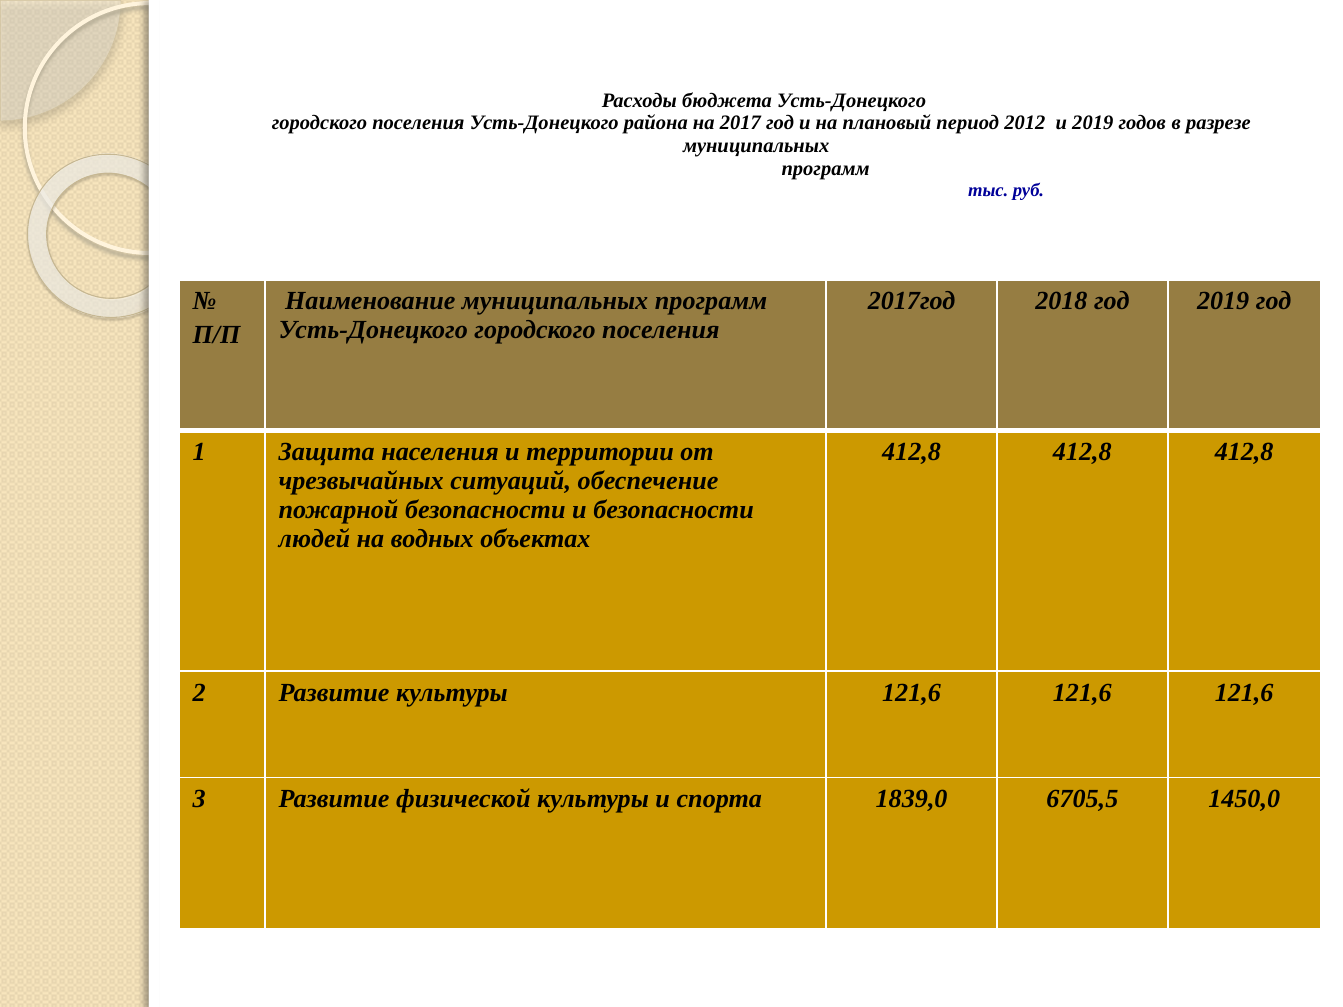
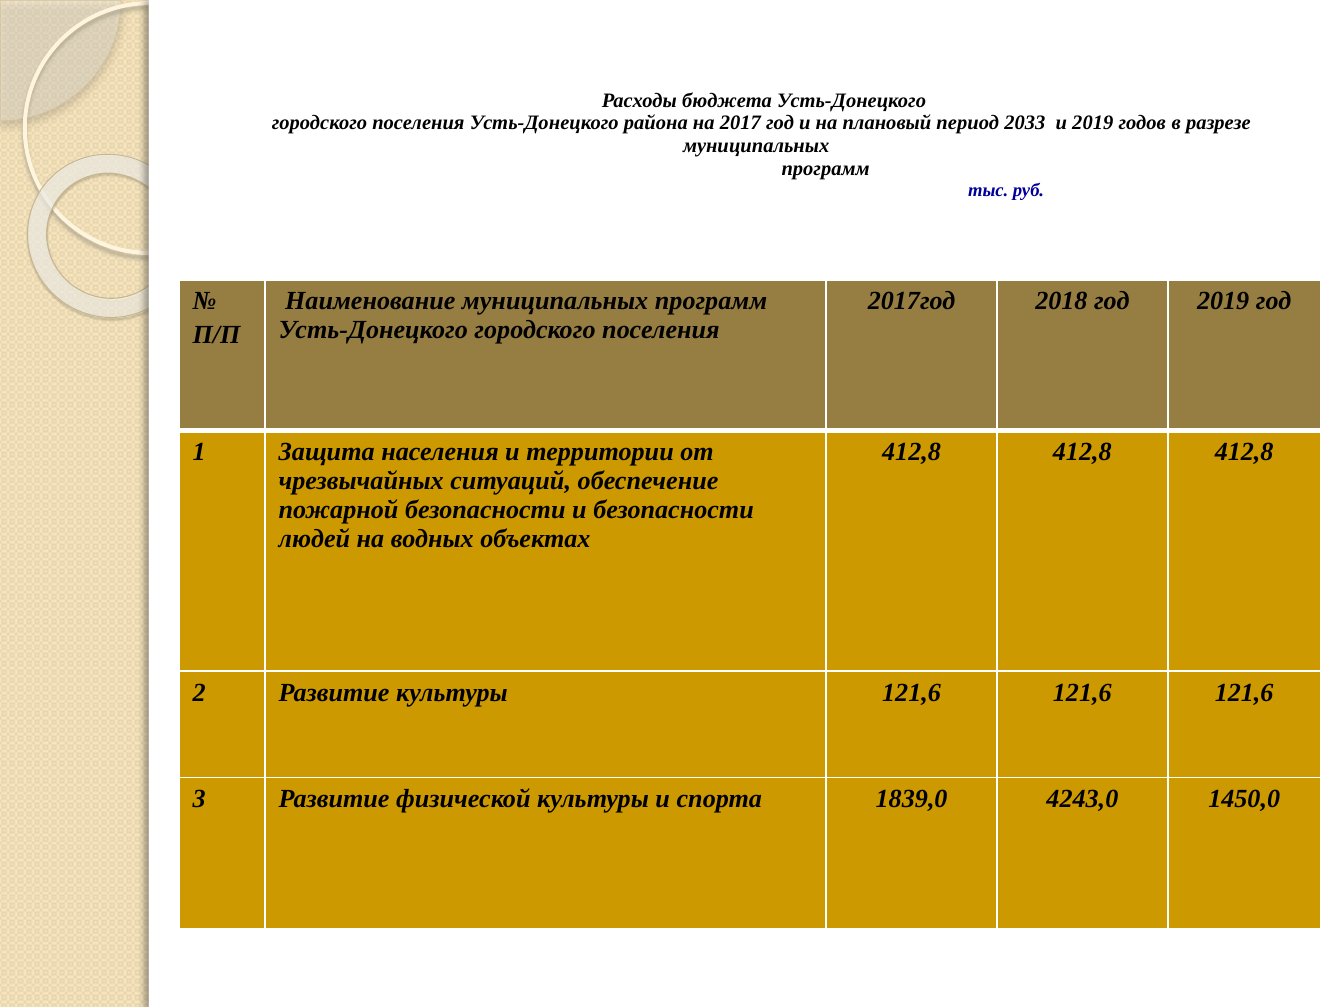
2012: 2012 -> 2033
6705,5: 6705,5 -> 4243,0
